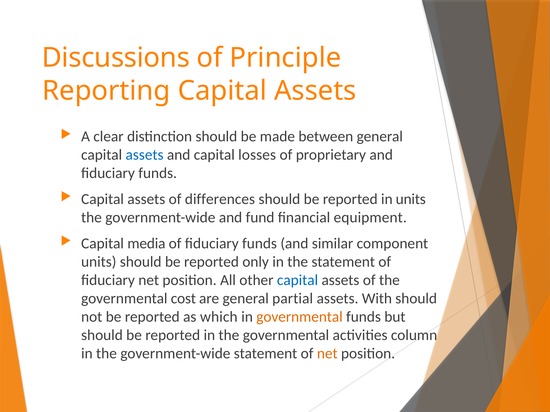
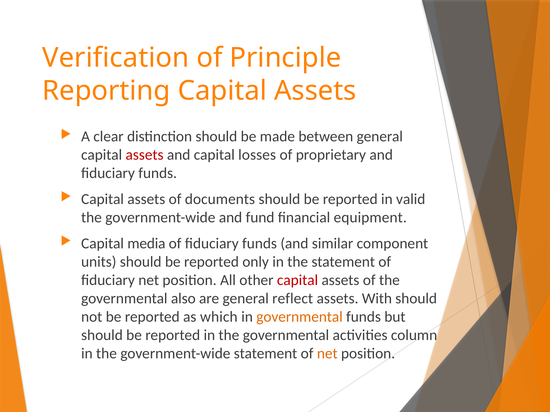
Discussions: Discussions -> Verification
assets at (145, 155) colour: blue -> red
differences: differences -> documents
in units: units -> valid
capital at (298, 280) colour: blue -> red
cost: cost -> also
partial: partial -> reflect
